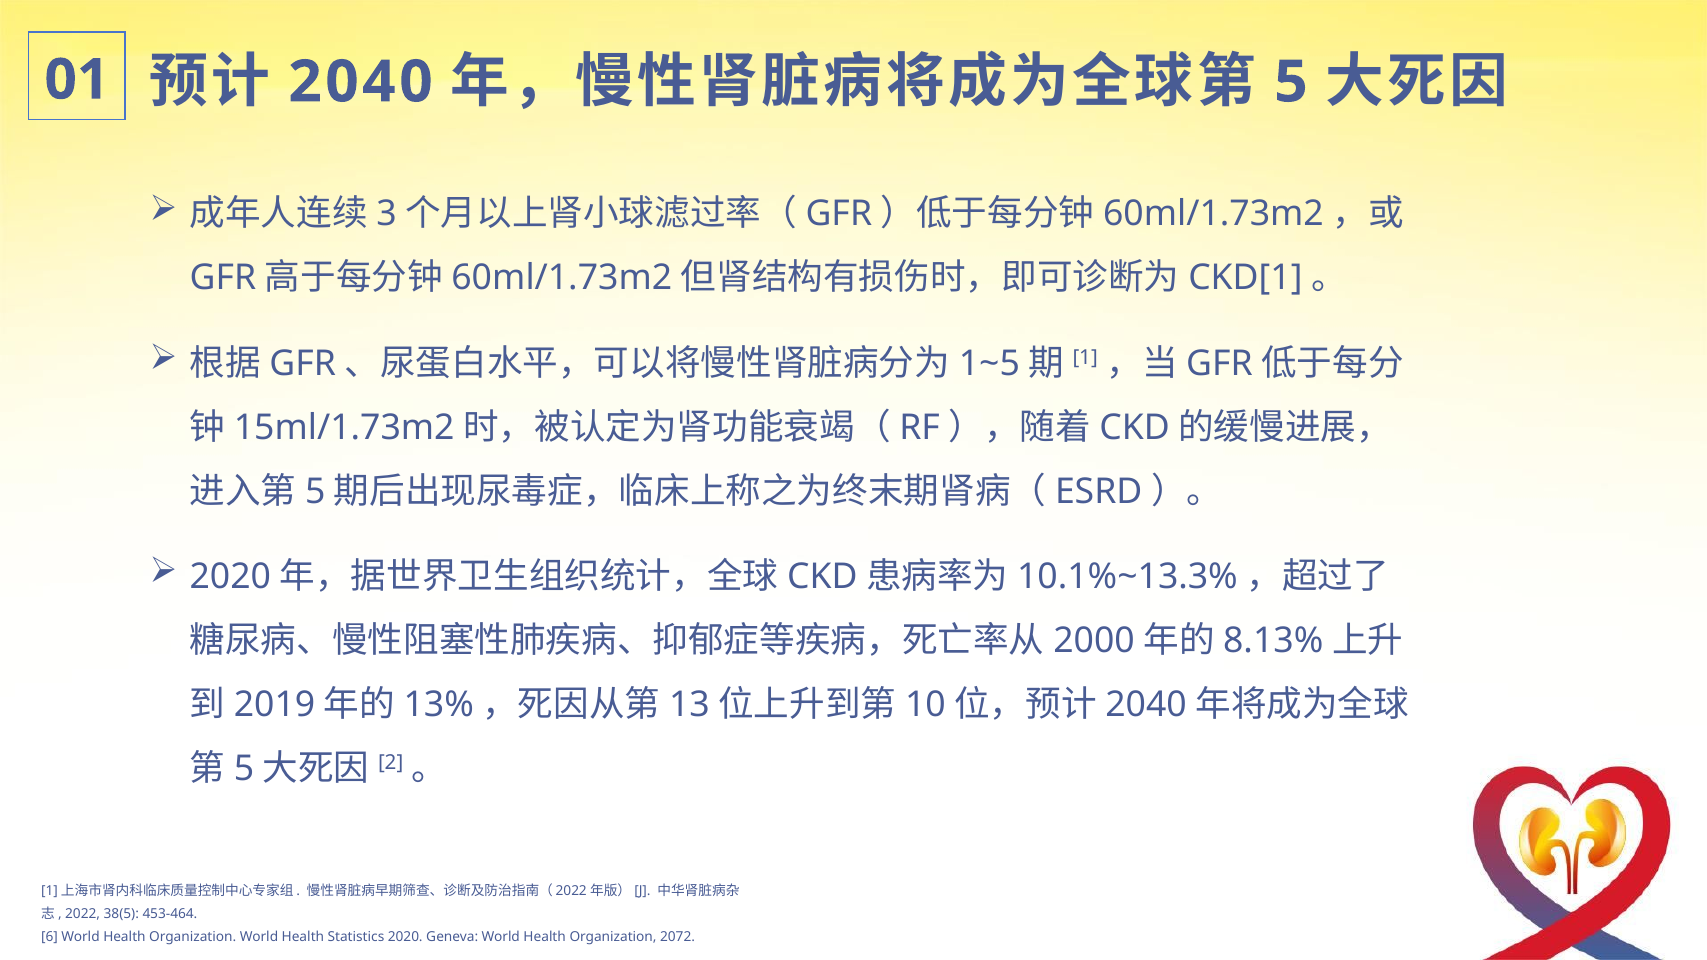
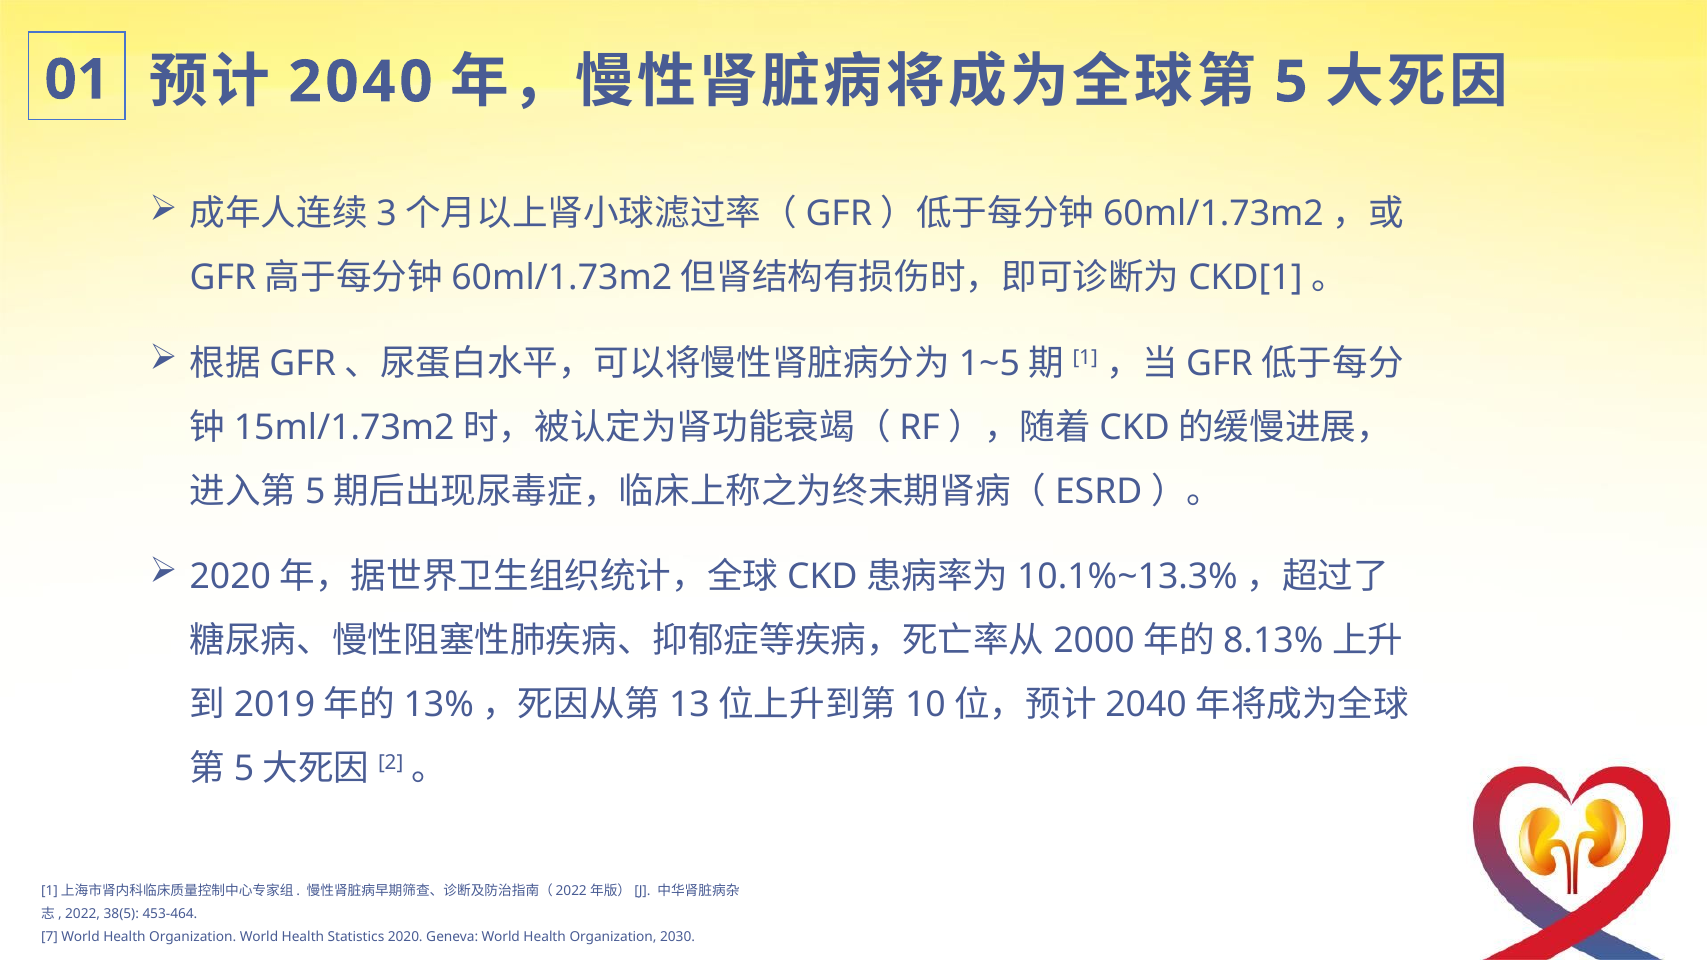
6: 6 -> 7
2072: 2072 -> 2030
